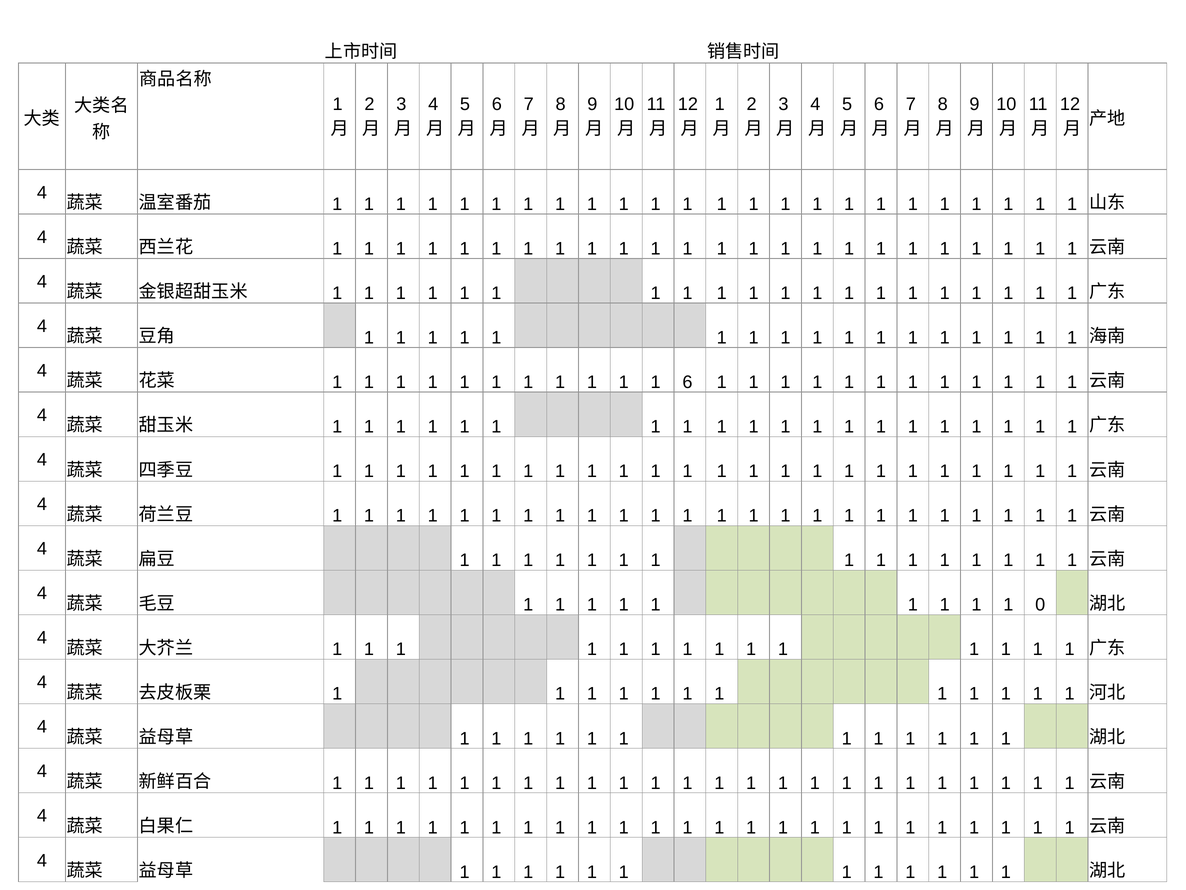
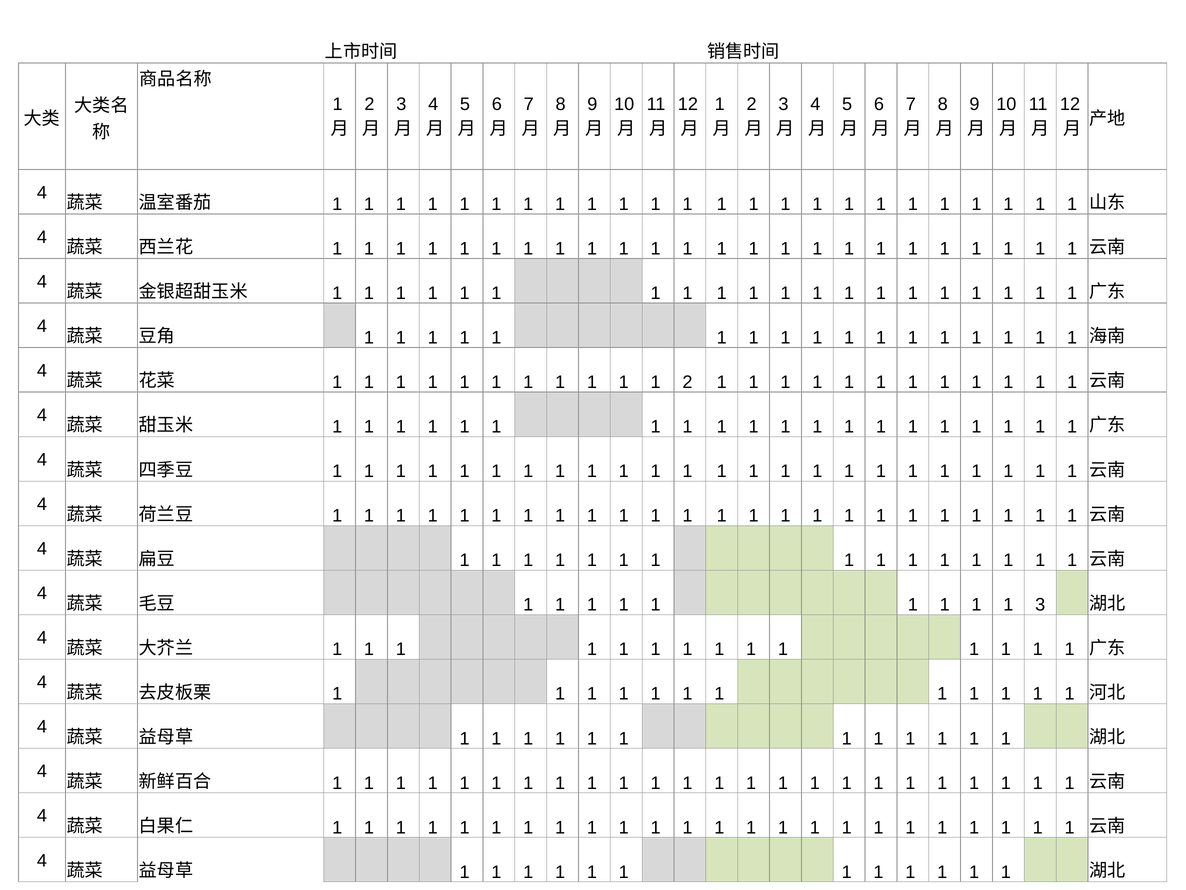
1 6: 6 -> 2
1 0: 0 -> 3
